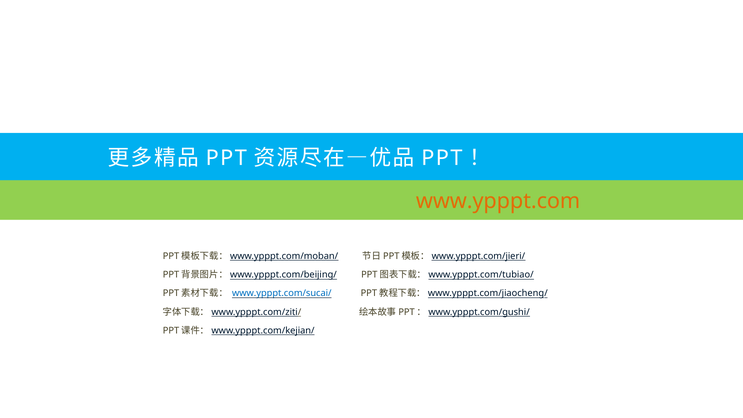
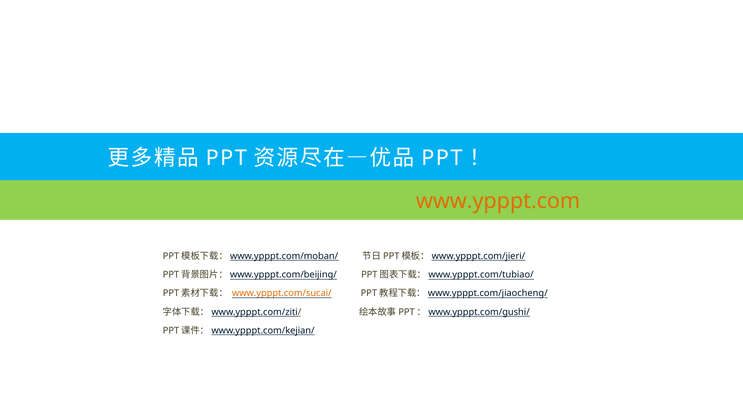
www.ypppt.com/sucai/ colour: blue -> orange
